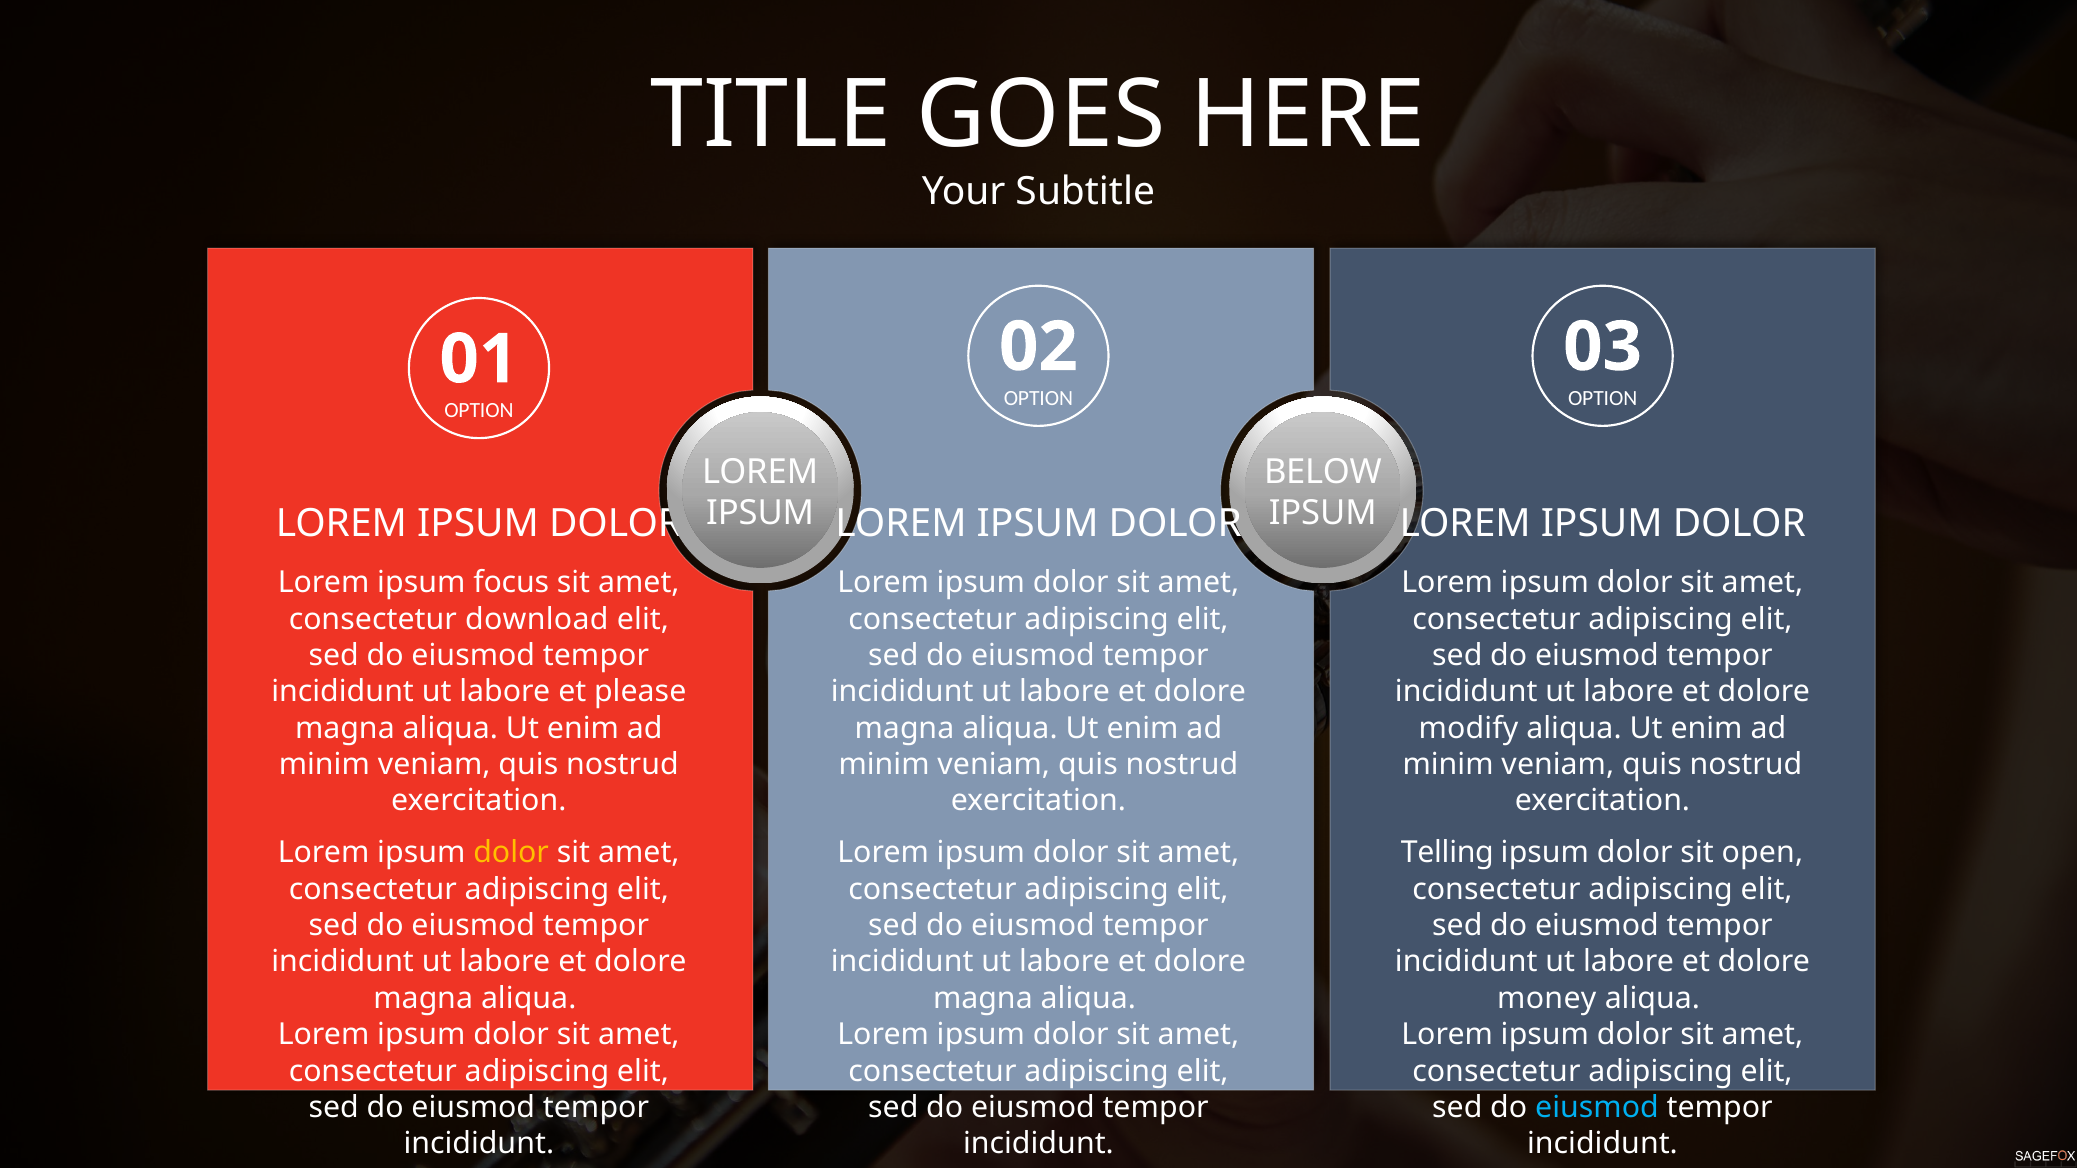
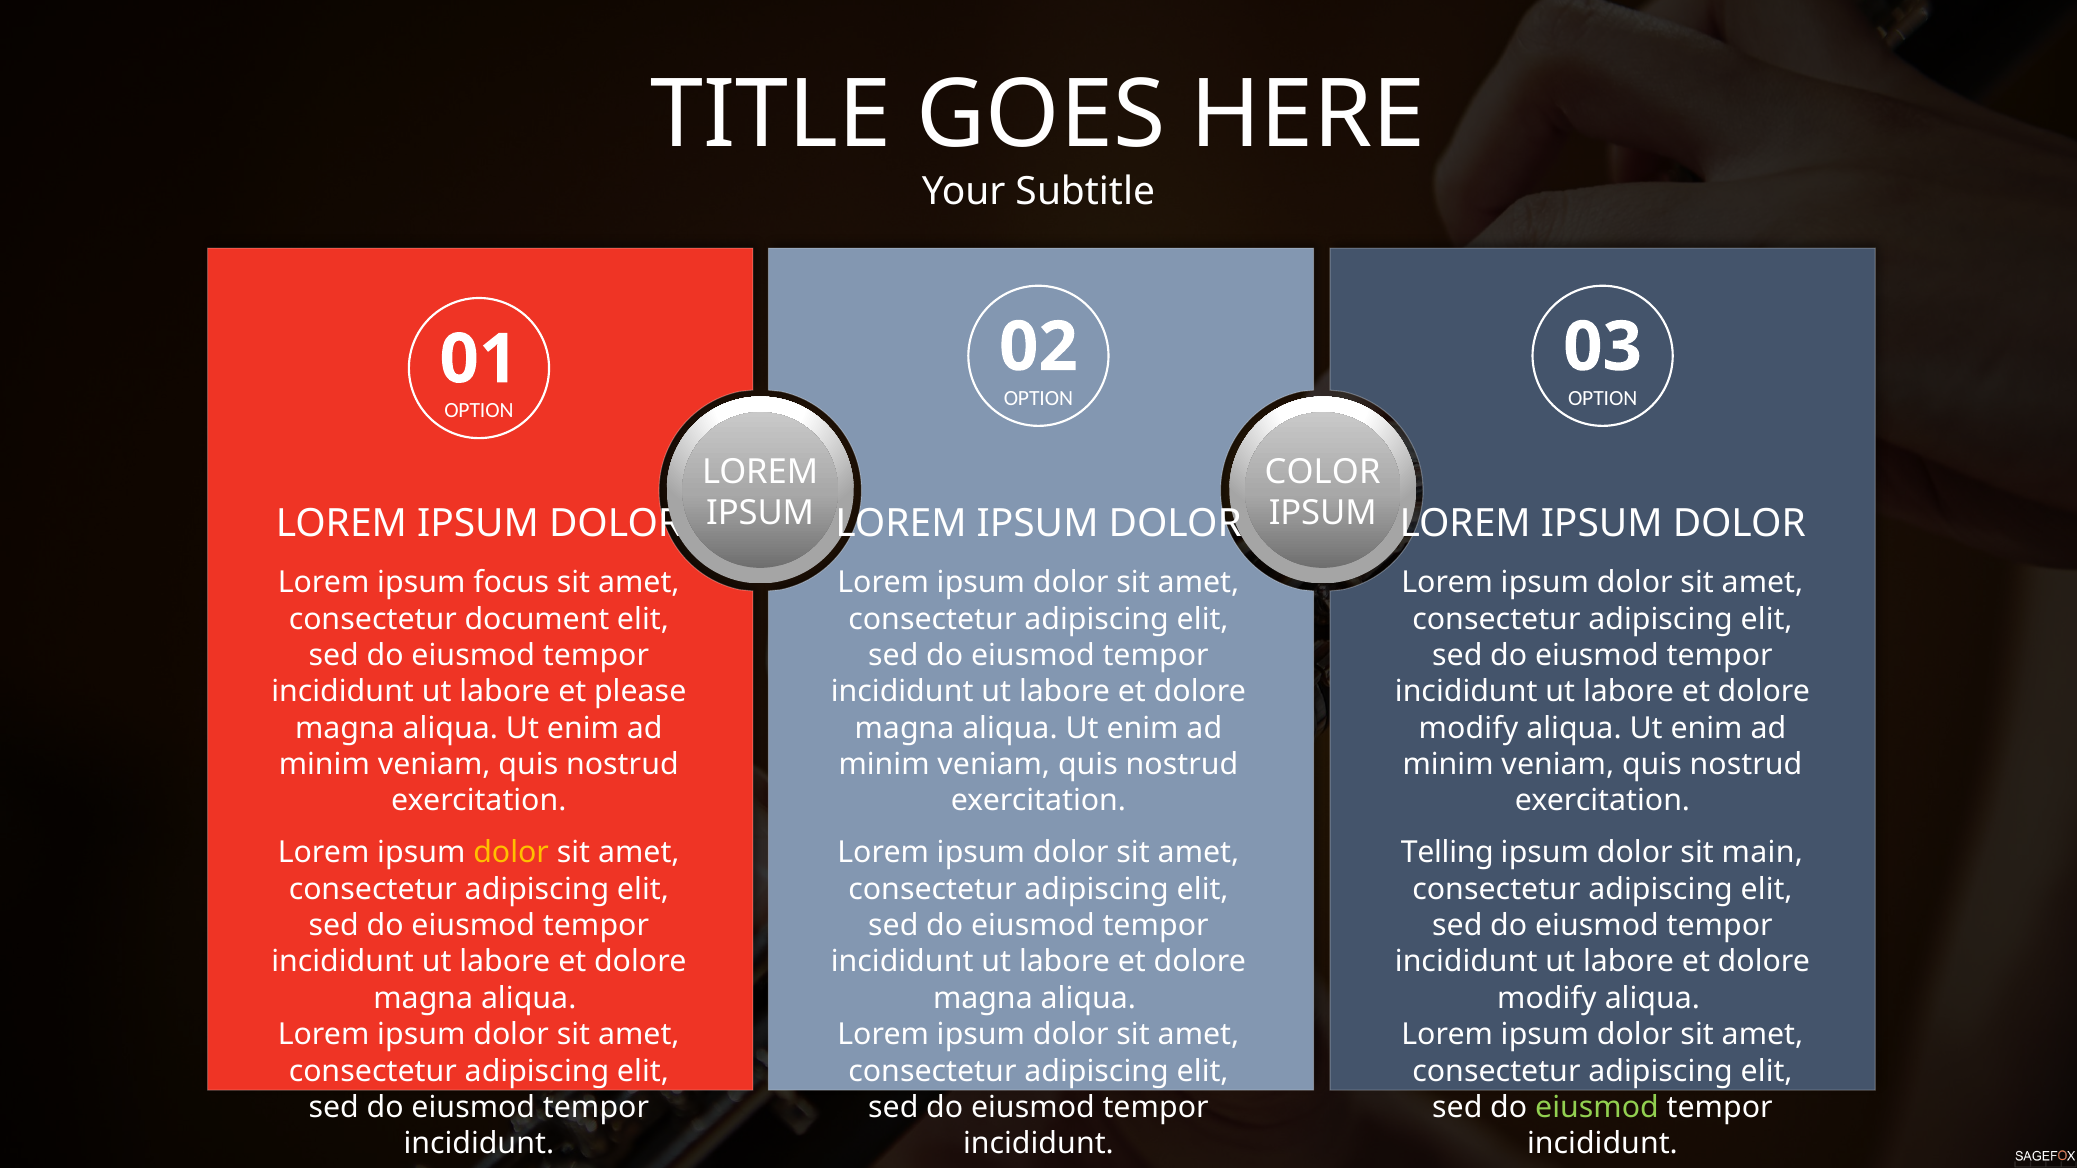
BELOW: BELOW -> COLOR
download: download -> document
open: open -> main
money at (1547, 999): money -> modify
eiusmod at (1597, 1108) colour: light blue -> light green
